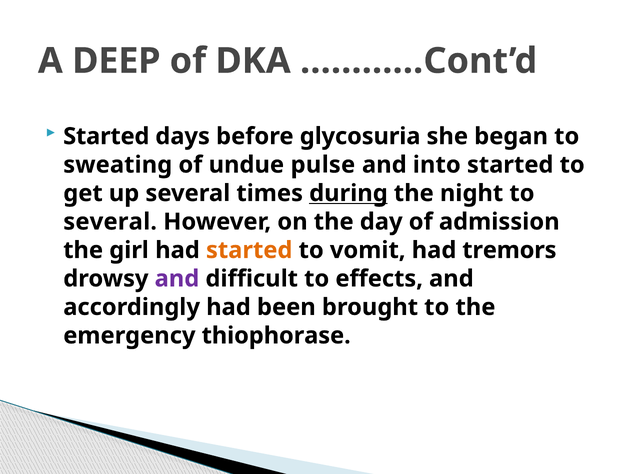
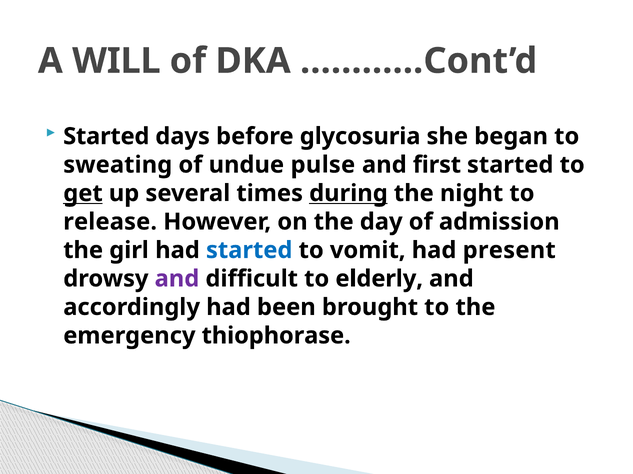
DEEP: DEEP -> WILL
into: into -> first
get underline: none -> present
several at (110, 222): several -> release
started at (249, 251) colour: orange -> blue
tremors: tremors -> present
effects: effects -> elderly
